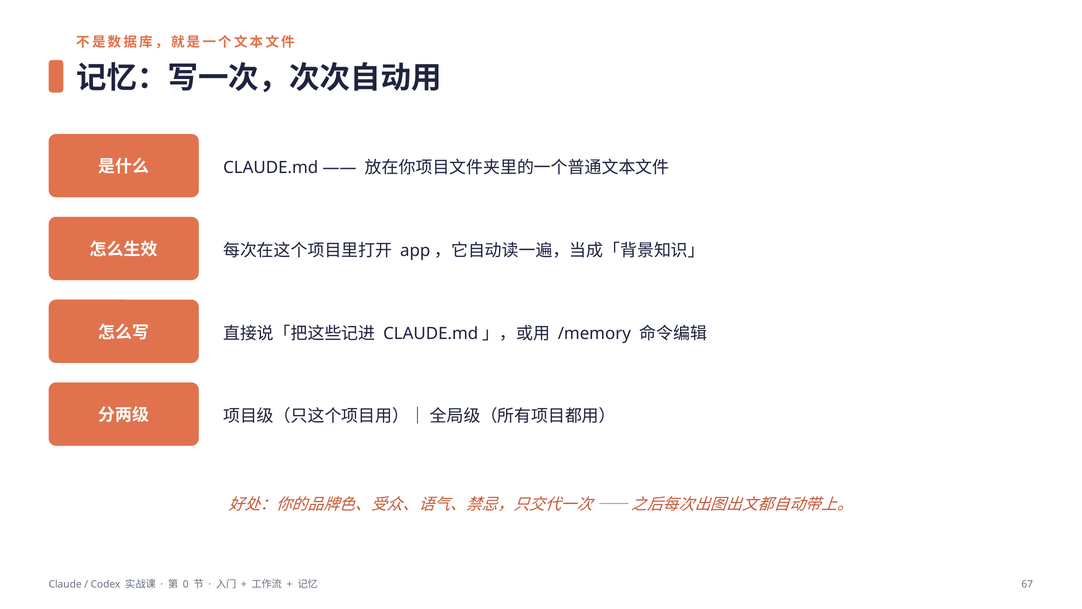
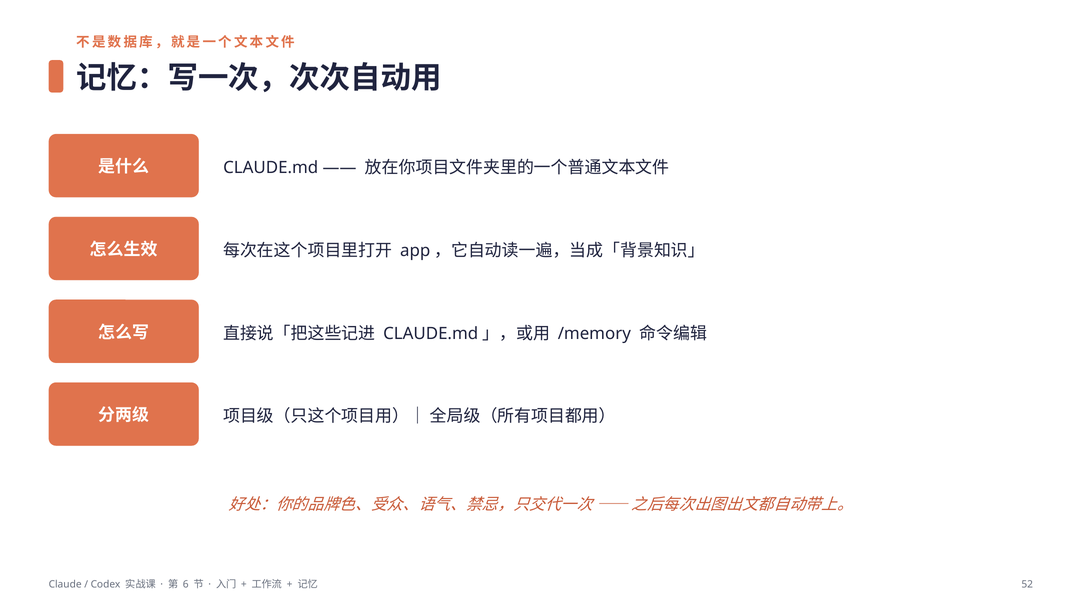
0: 0 -> 6
67: 67 -> 52
